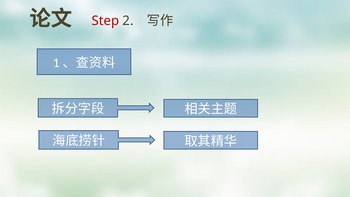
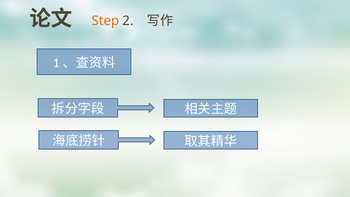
Step colour: red -> orange
